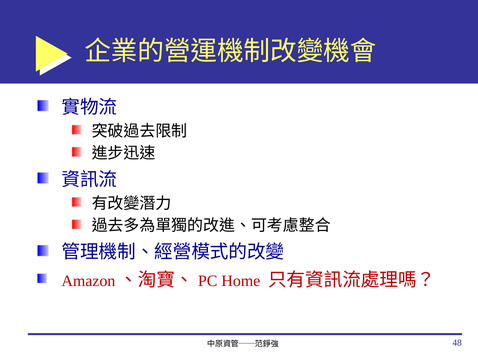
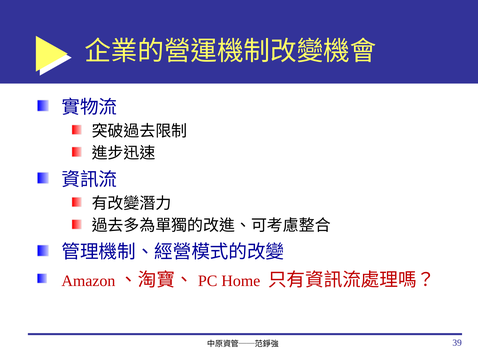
48: 48 -> 39
